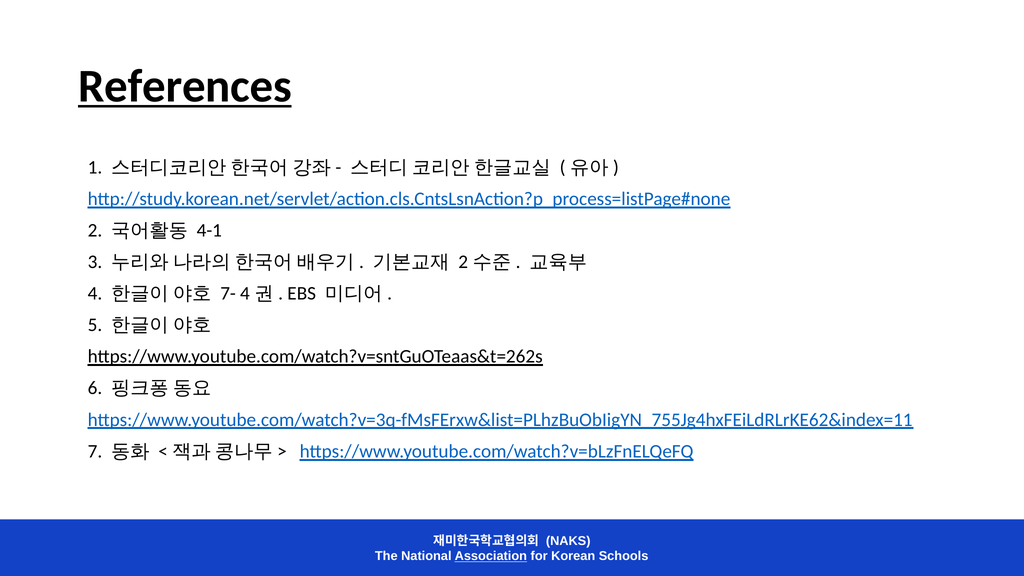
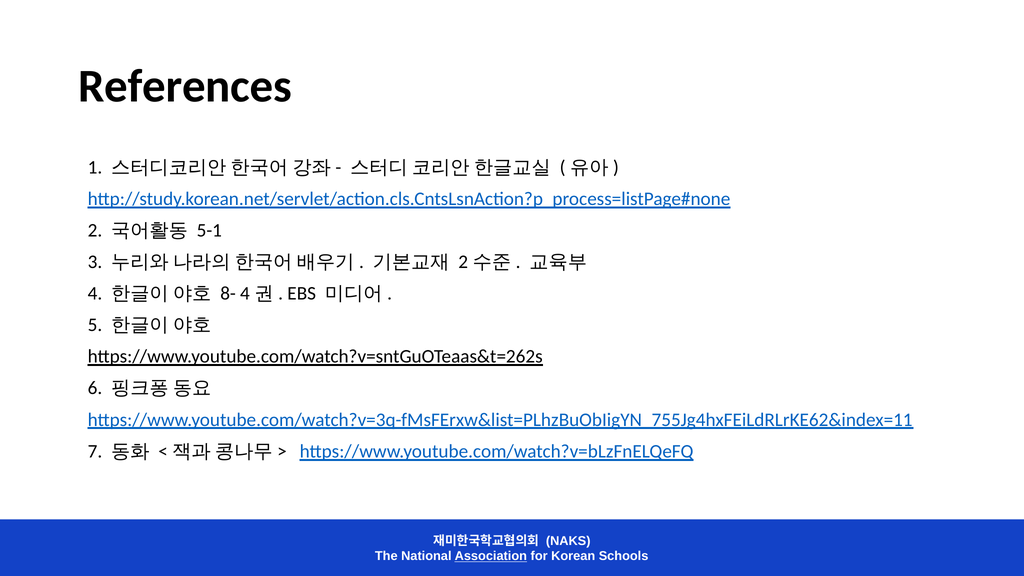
References underline: present -> none
4-1: 4-1 -> 5-1
7-: 7- -> 8-
